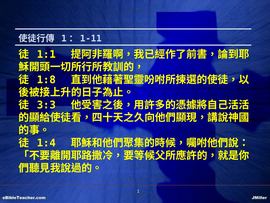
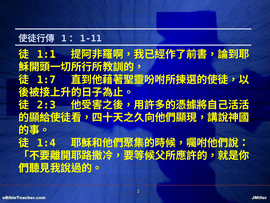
1:8: 1:8 -> 1:7
3:3: 3:3 -> 2:3
